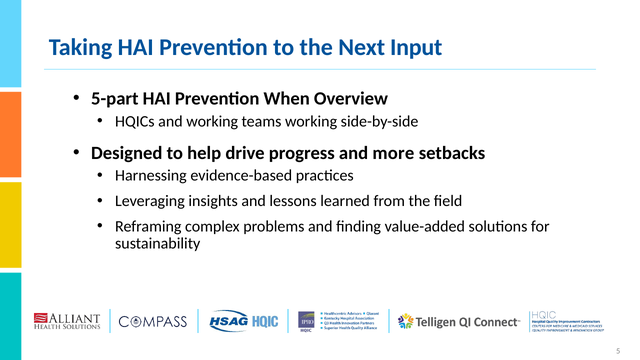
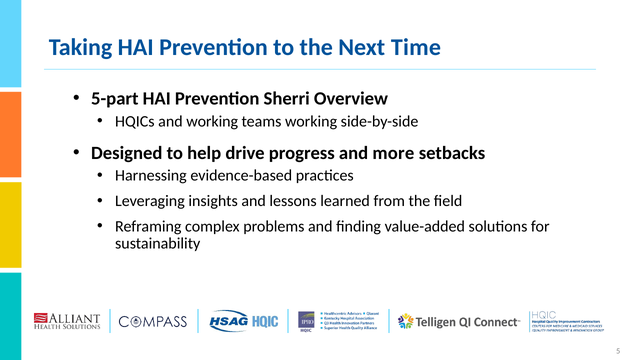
Input: Input -> Time
When: When -> Sherri
